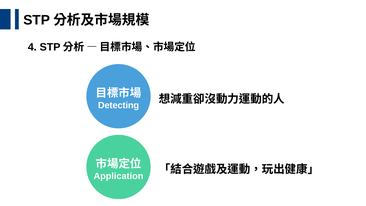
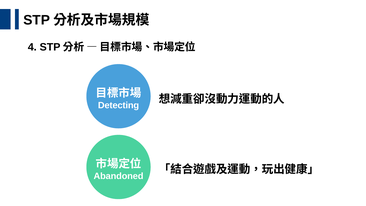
Application: Application -> Abandoned
